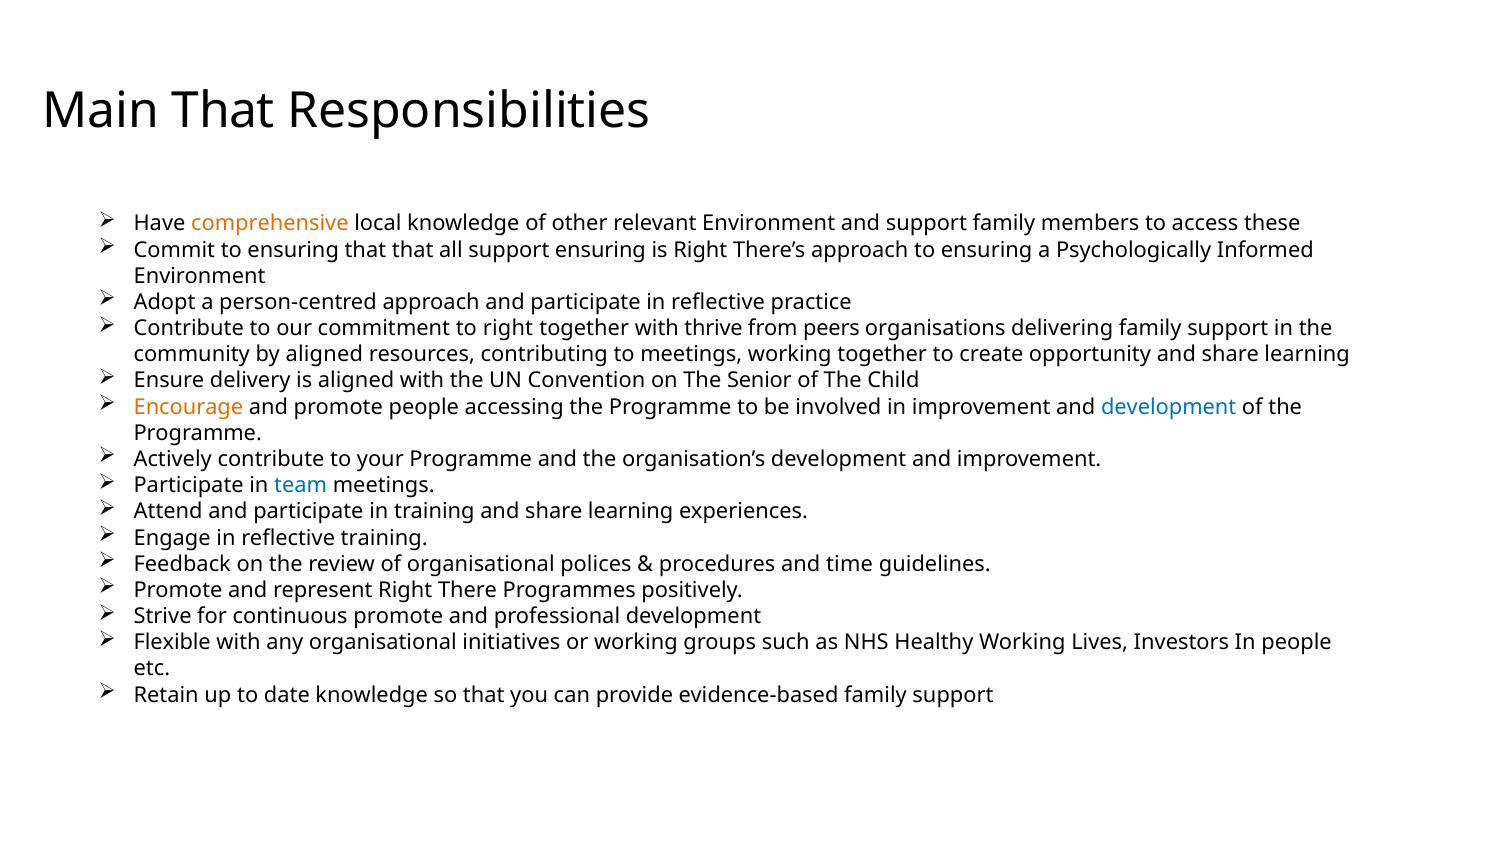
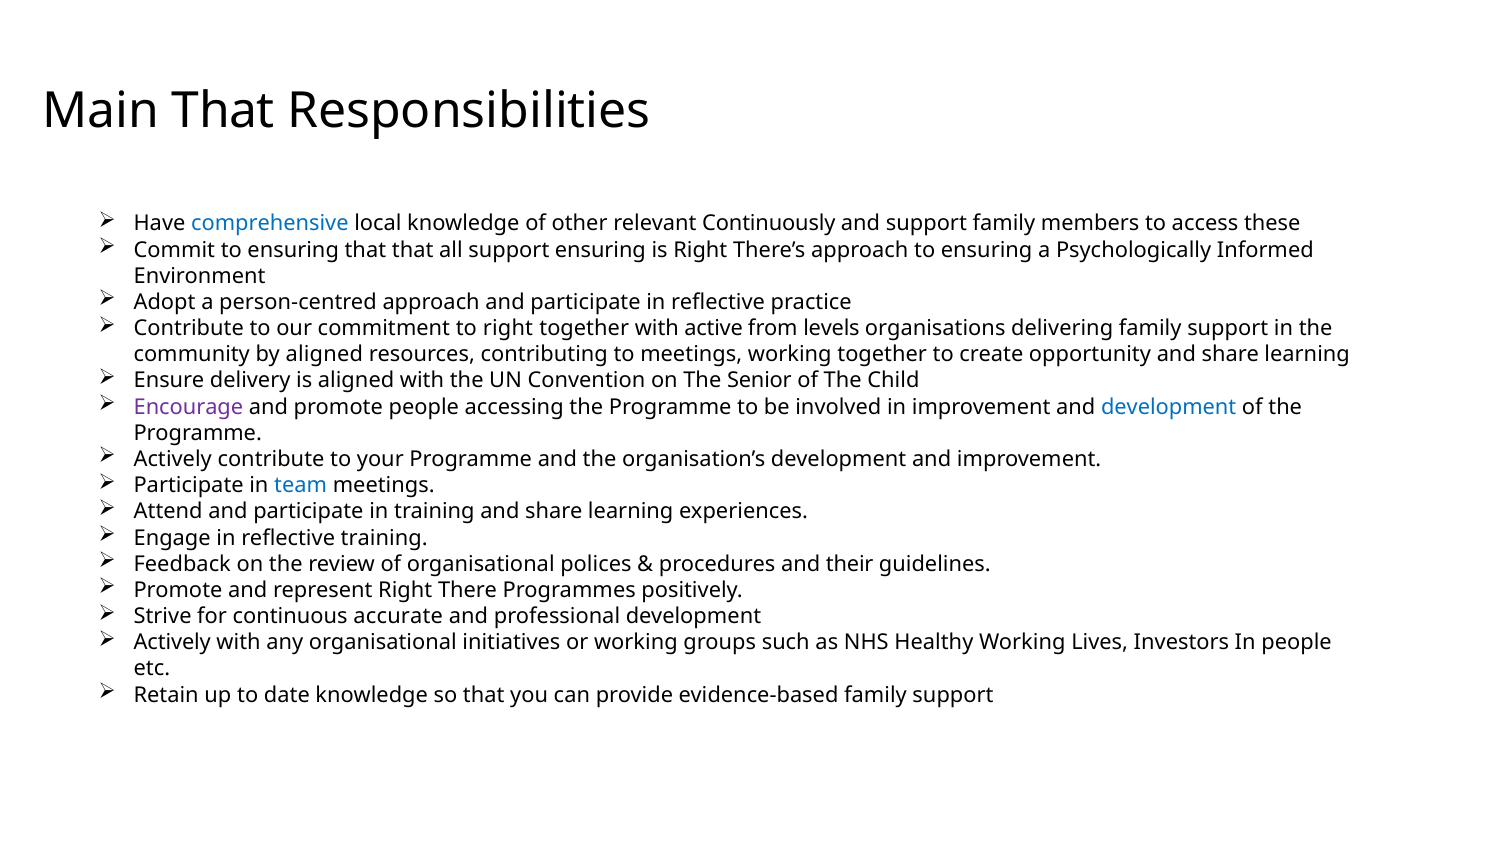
comprehensive colour: orange -> blue
relevant Environment: Environment -> Continuously
thrive: thrive -> active
peers: peers -> levels
Encourage colour: orange -> purple
time: time -> their
continuous promote: promote -> accurate
Flexible at (172, 643): Flexible -> Actively
